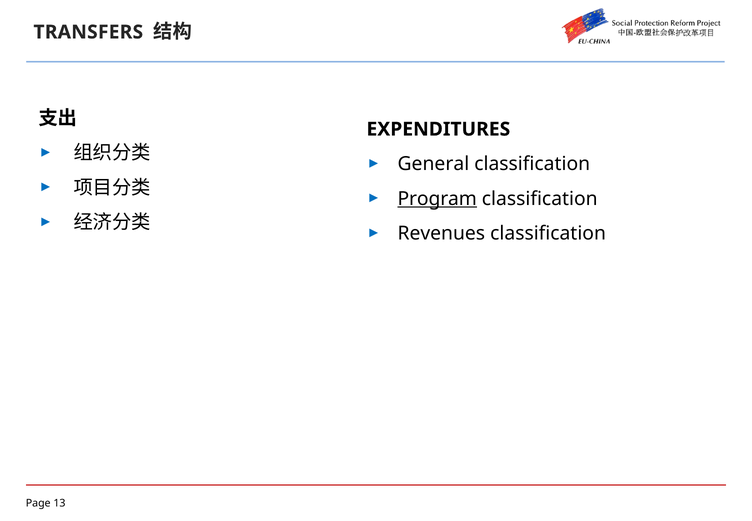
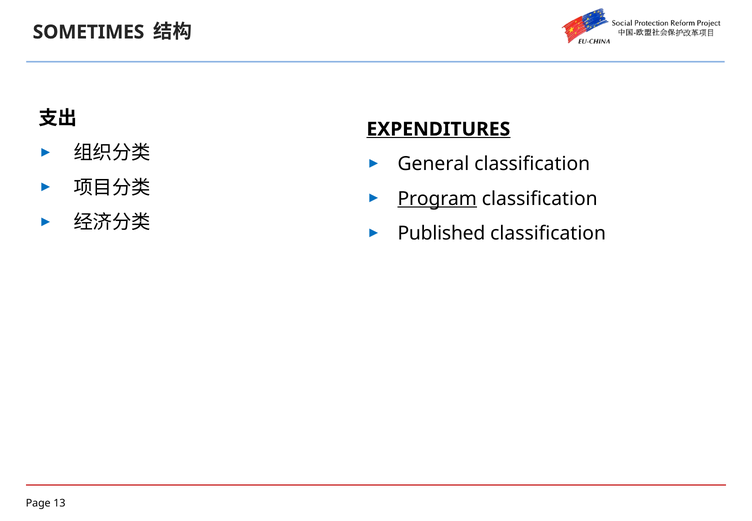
TRANSFERS: TRANSFERS -> SOMETIMES
EXPENDITURES underline: none -> present
Revenues: Revenues -> Published
